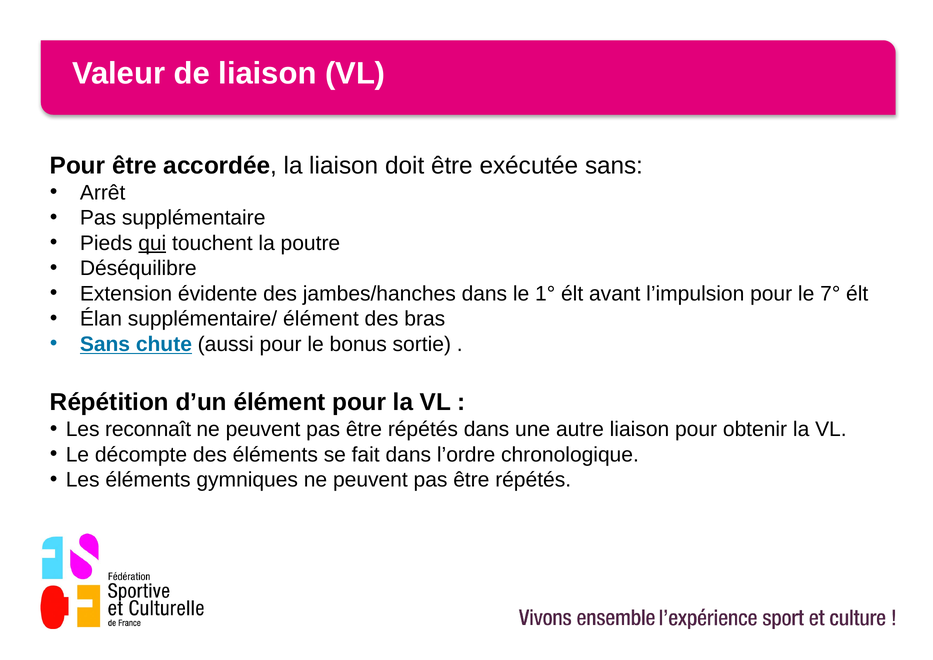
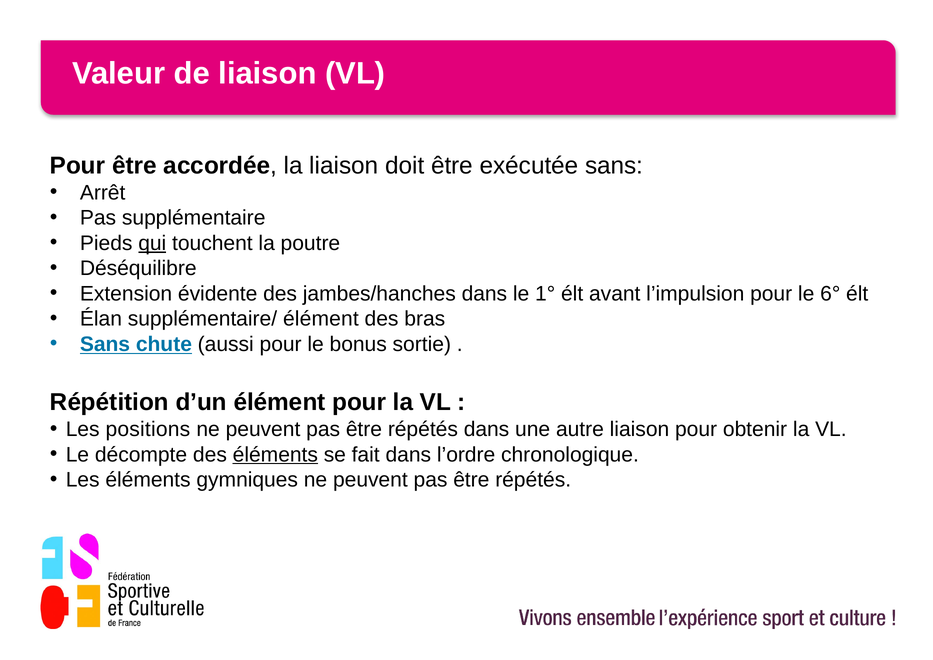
7°: 7° -> 6°
reconnaît: reconnaît -> positions
éléments at (275, 455) underline: none -> present
